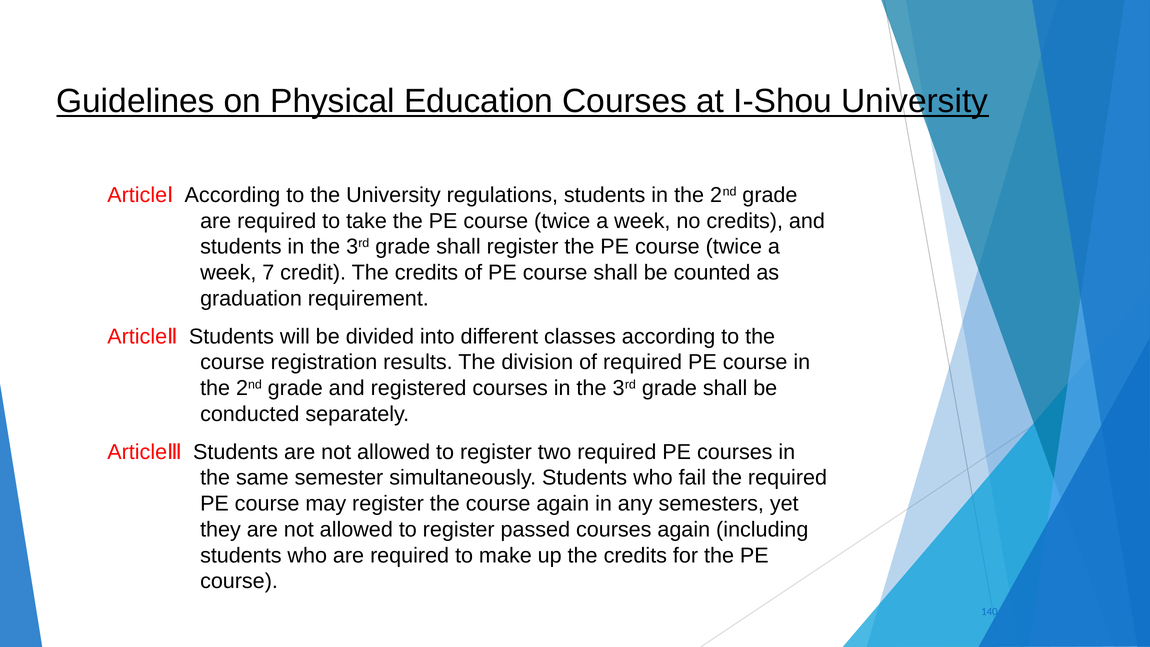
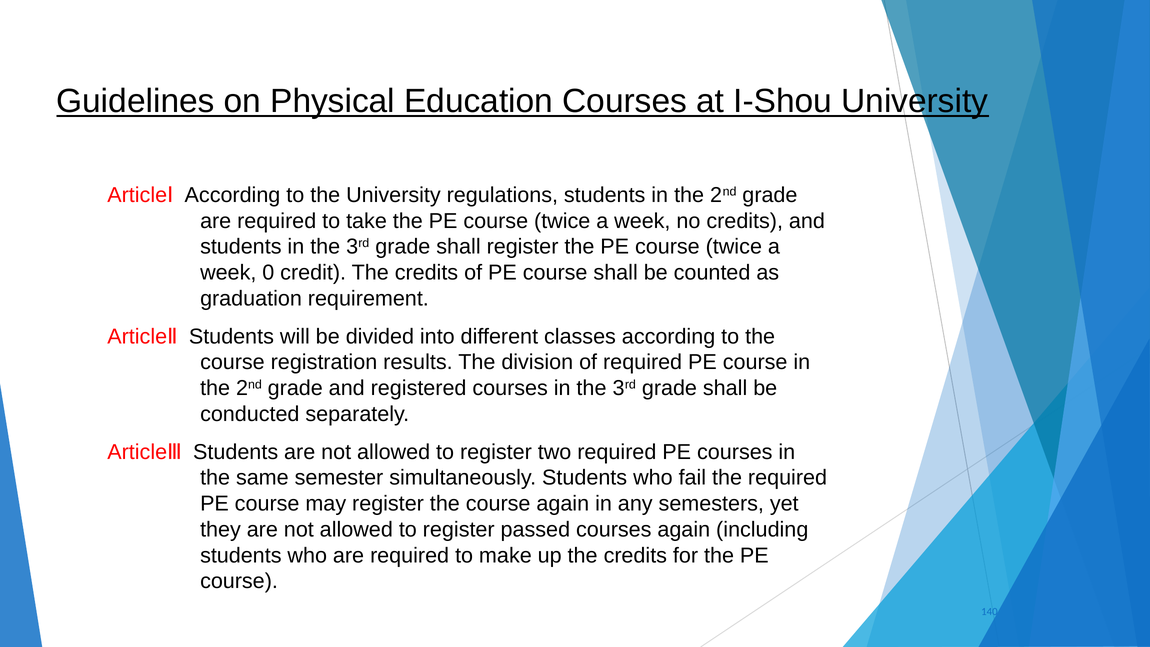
7: 7 -> 0
